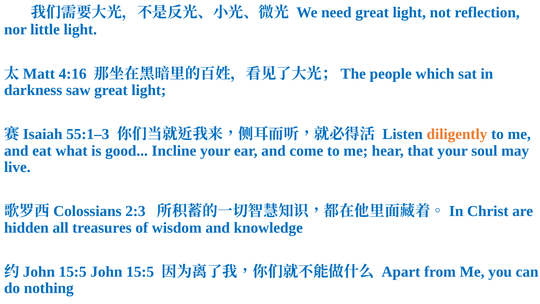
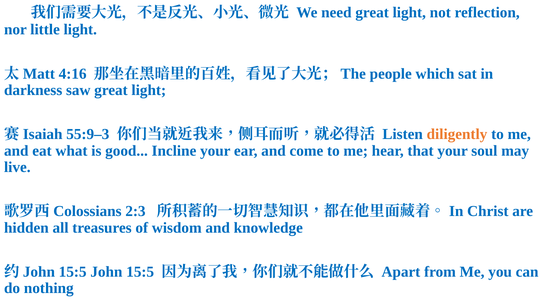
55:1–3: 55:1–3 -> 55:9–3
